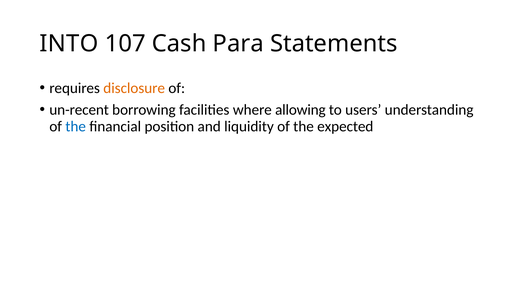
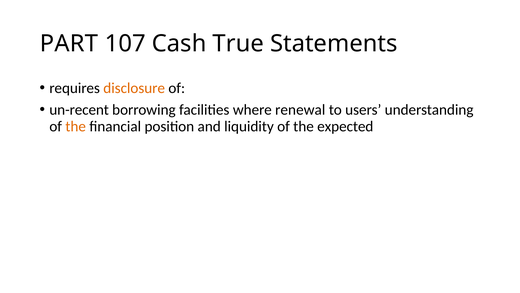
INTO: INTO -> PART
Para: Para -> True
allowing: allowing -> renewal
the at (76, 126) colour: blue -> orange
